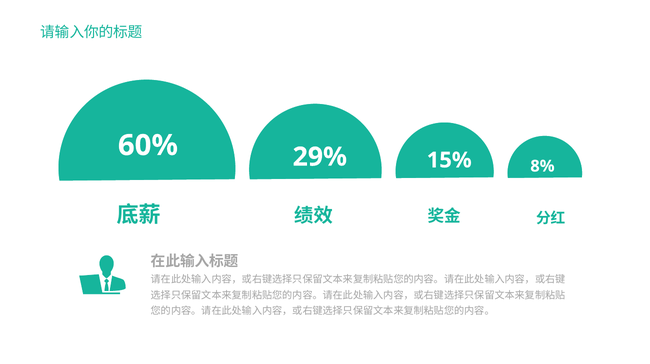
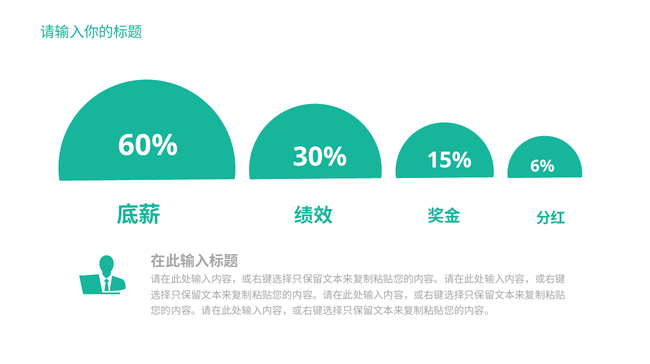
29%: 29% -> 30%
8%: 8% -> 6%
